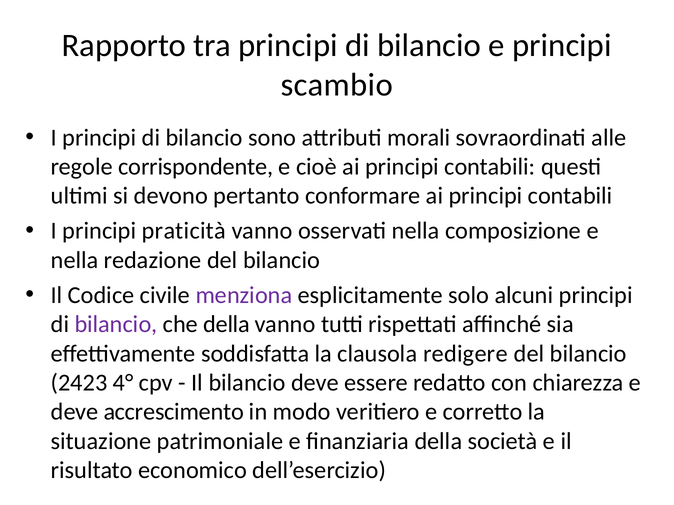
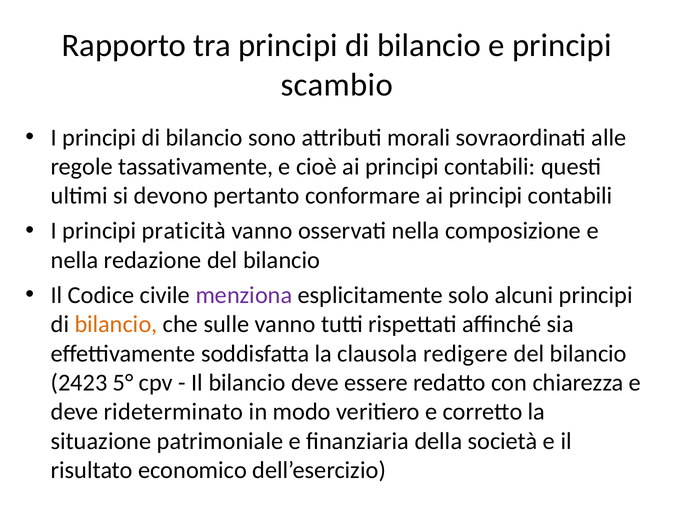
corrispondente: corrispondente -> tassativamente
bilancio at (116, 325) colour: purple -> orange
che della: della -> sulle
4°: 4° -> 5°
accrescimento: accrescimento -> rideterminato
